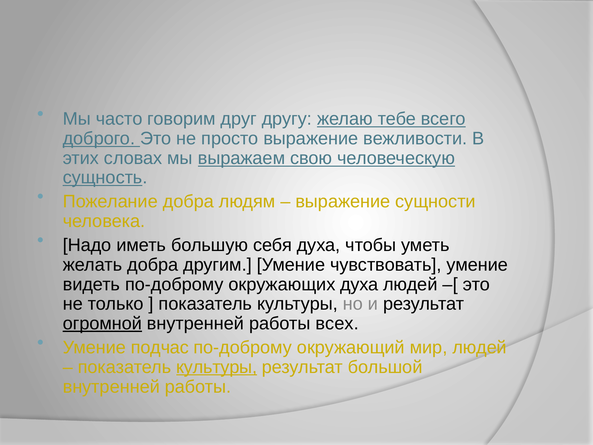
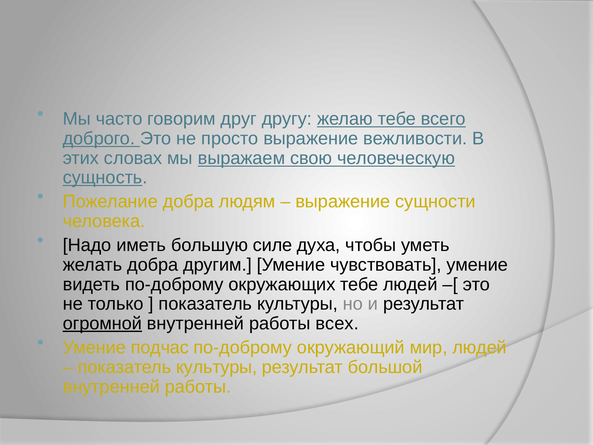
себя: себя -> силе
окружающих духа: духа -> тебе
культуры at (217, 367) underline: present -> none
